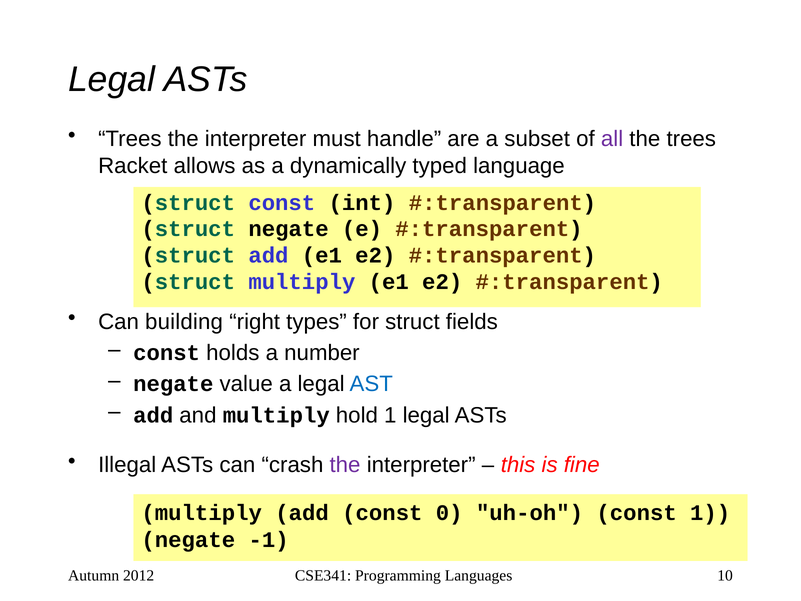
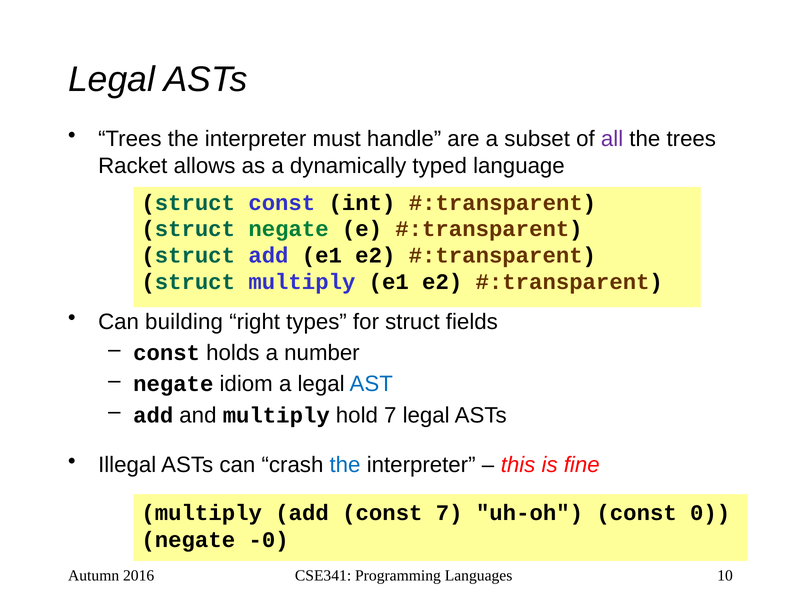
negate at (289, 229) colour: black -> green
value: value -> idiom
hold 1: 1 -> 7
the at (345, 465) colour: purple -> blue
const 0: 0 -> 7
const 1: 1 -> 0
-1: -1 -> -0
2012: 2012 -> 2016
